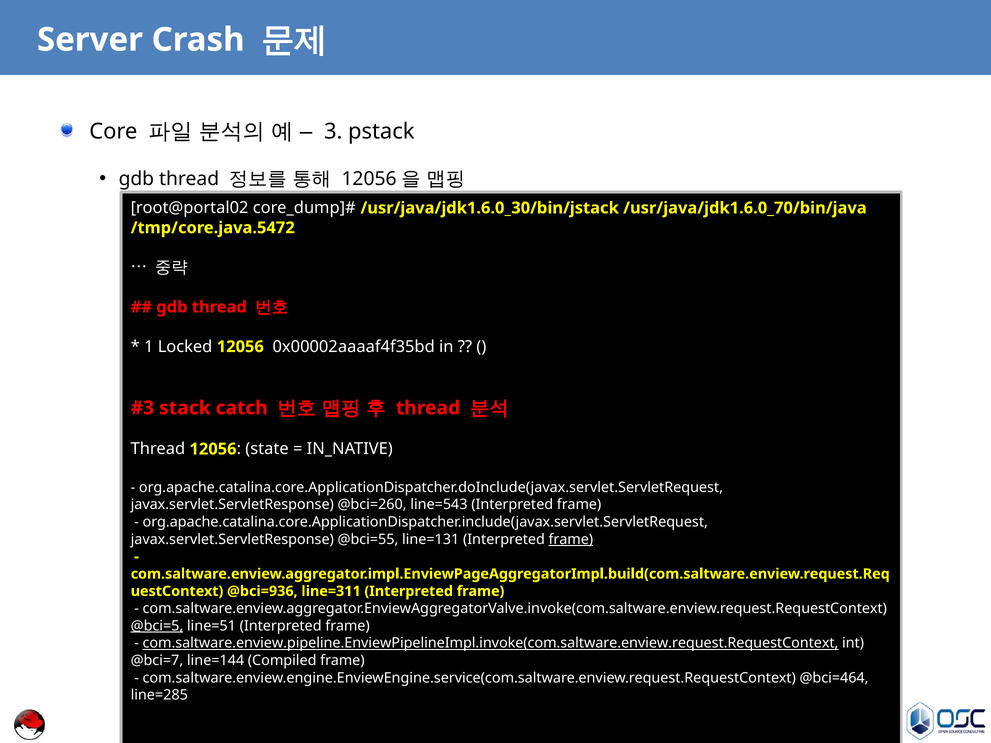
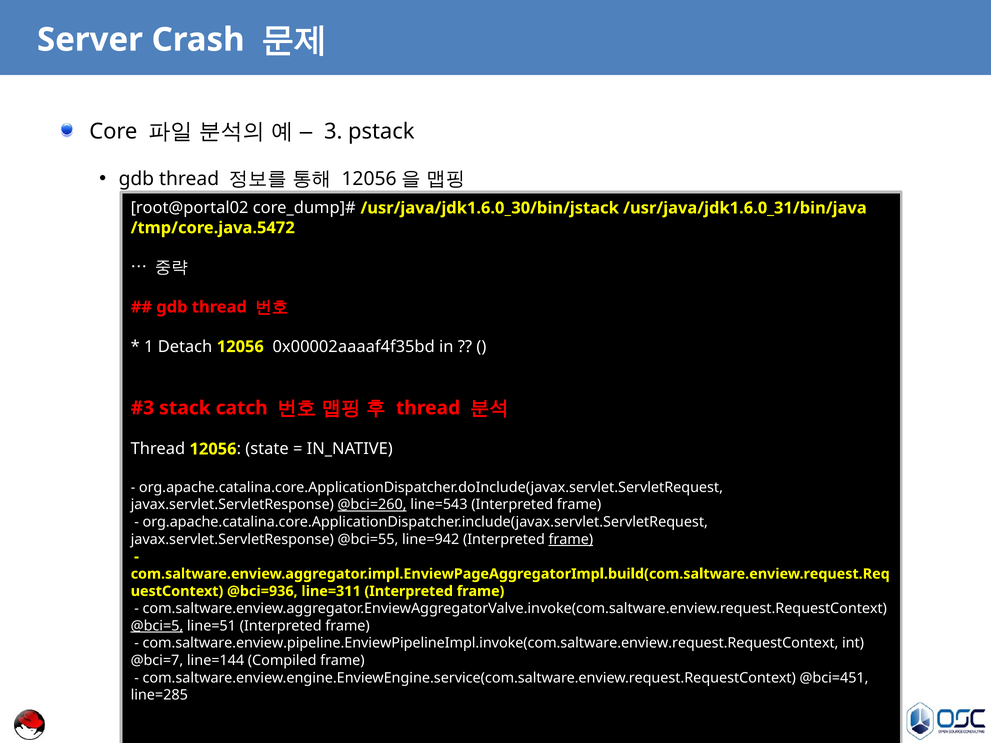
/usr/java/jdk1.6.0_70/bin/java: /usr/java/jdk1.6.0_70/bin/java -> /usr/java/jdk1.6.0_31/bin/java
Locked: Locked -> Detach
@bci=260 underline: none -> present
line=131: line=131 -> line=942
com.saltware.enview.pipeline.EnviewPipelineImpl.invoke(com.saltware.enview.request.RequestContext underline: present -> none
@bci=464: @bci=464 -> @bci=451
